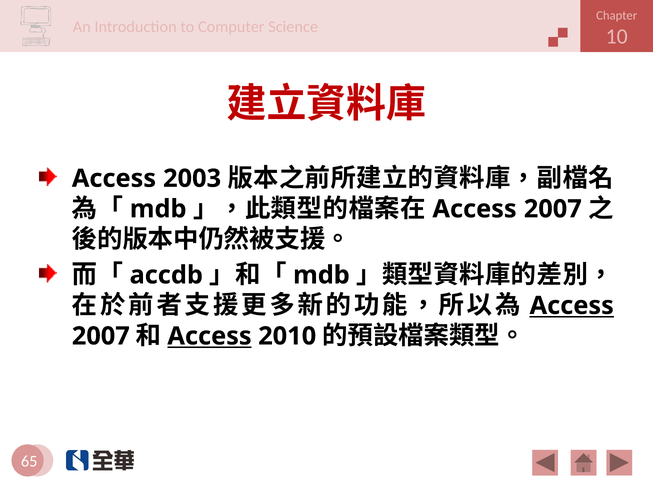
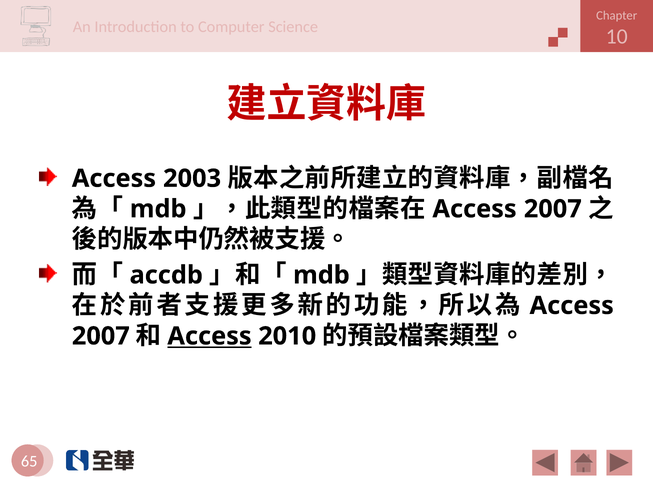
Access at (572, 305) underline: present -> none
